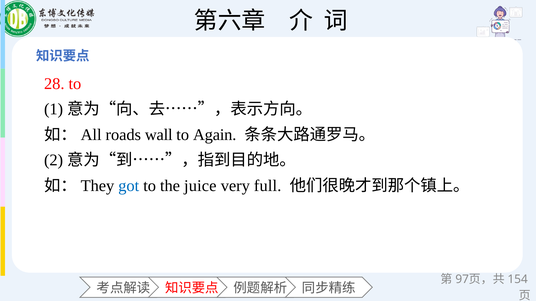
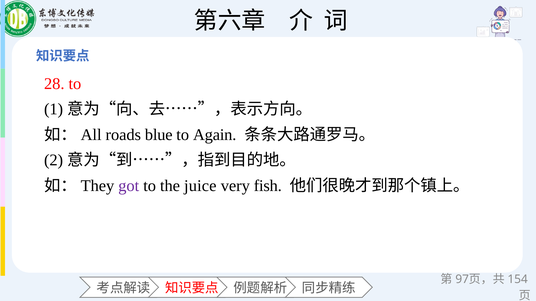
wall: wall -> blue
got colour: blue -> purple
full: full -> fish
